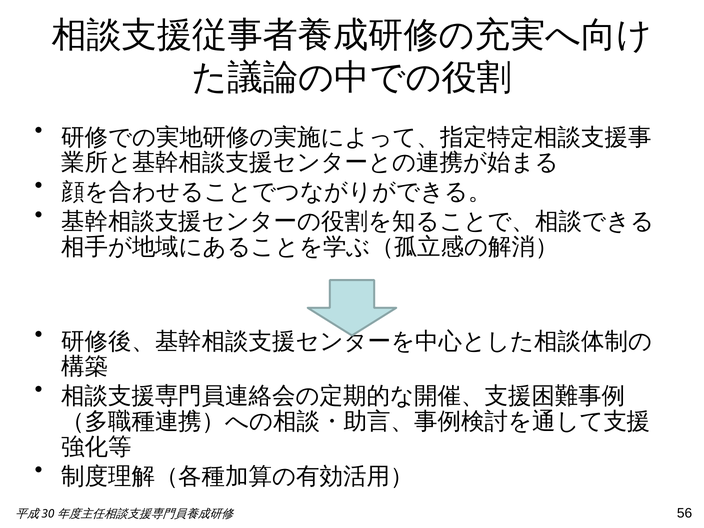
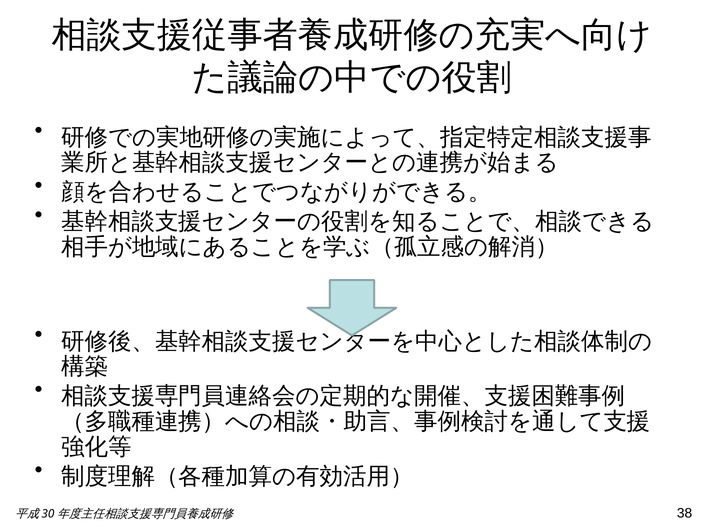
56: 56 -> 38
